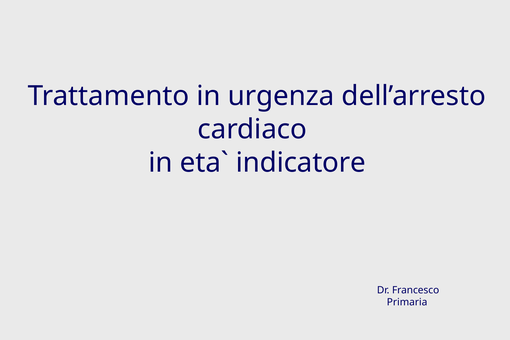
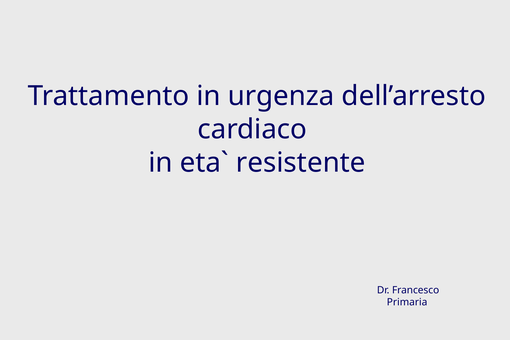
indicatore: indicatore -> resistente
